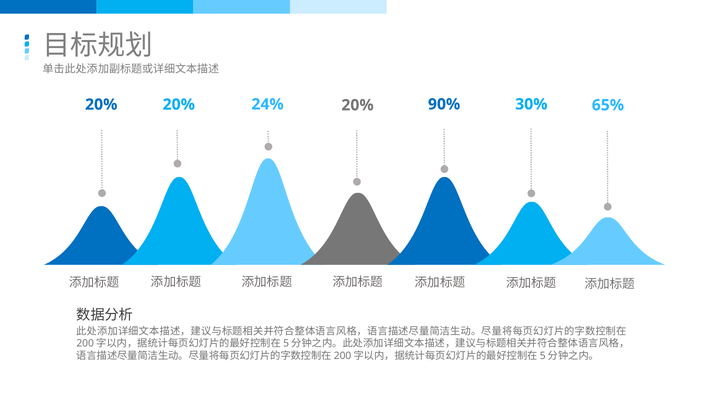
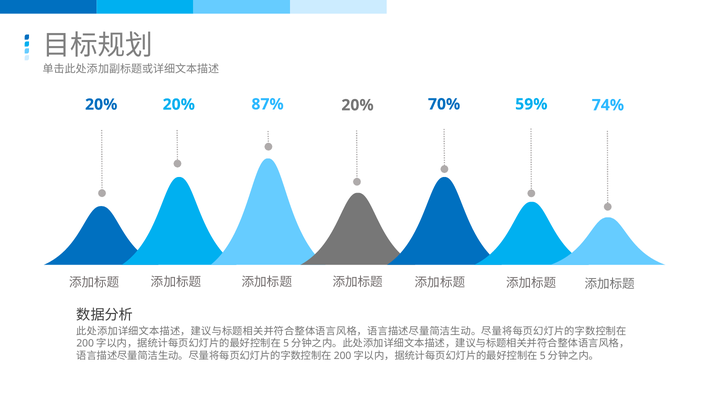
24%: 24% -> 87%
90%: 90% -> 70%
30%: 30% -> 59%
65%: 65% -> 74%
